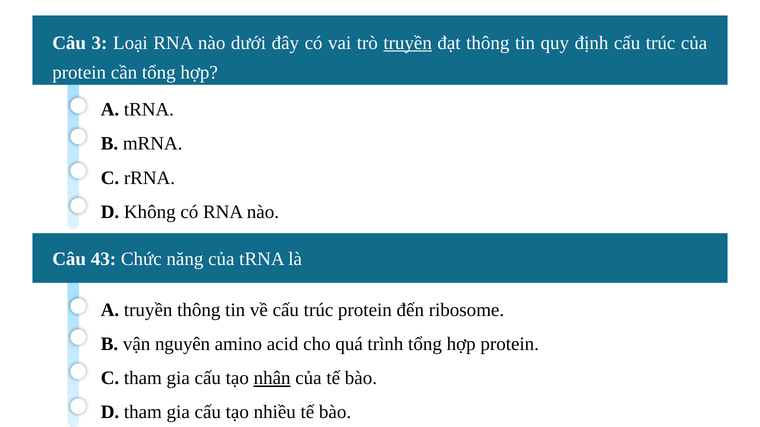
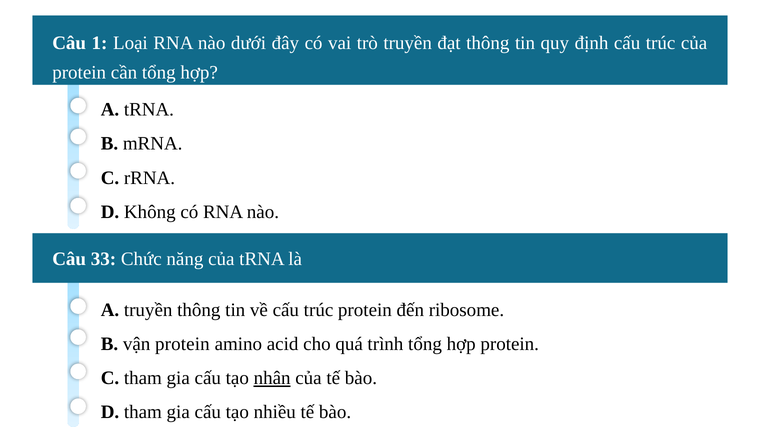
3: 3 -> 1
truyền at (408, 43) underline: present -> none
43: 43 -> 33
vận nguyên: nguyên -> protein
